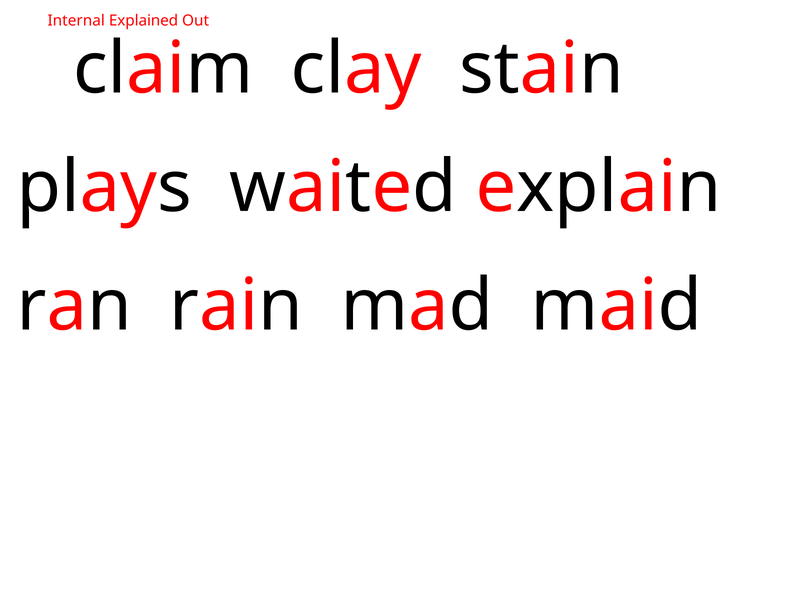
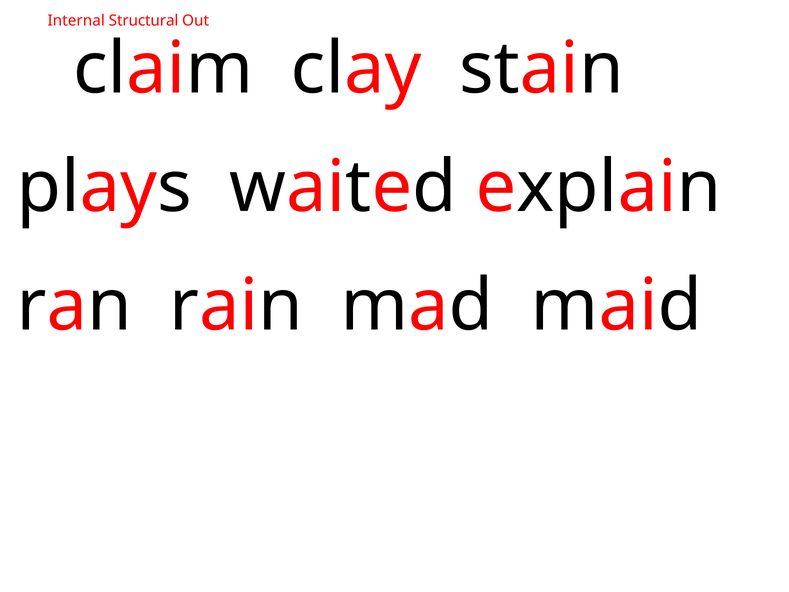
Explained: Explained -> Structural
